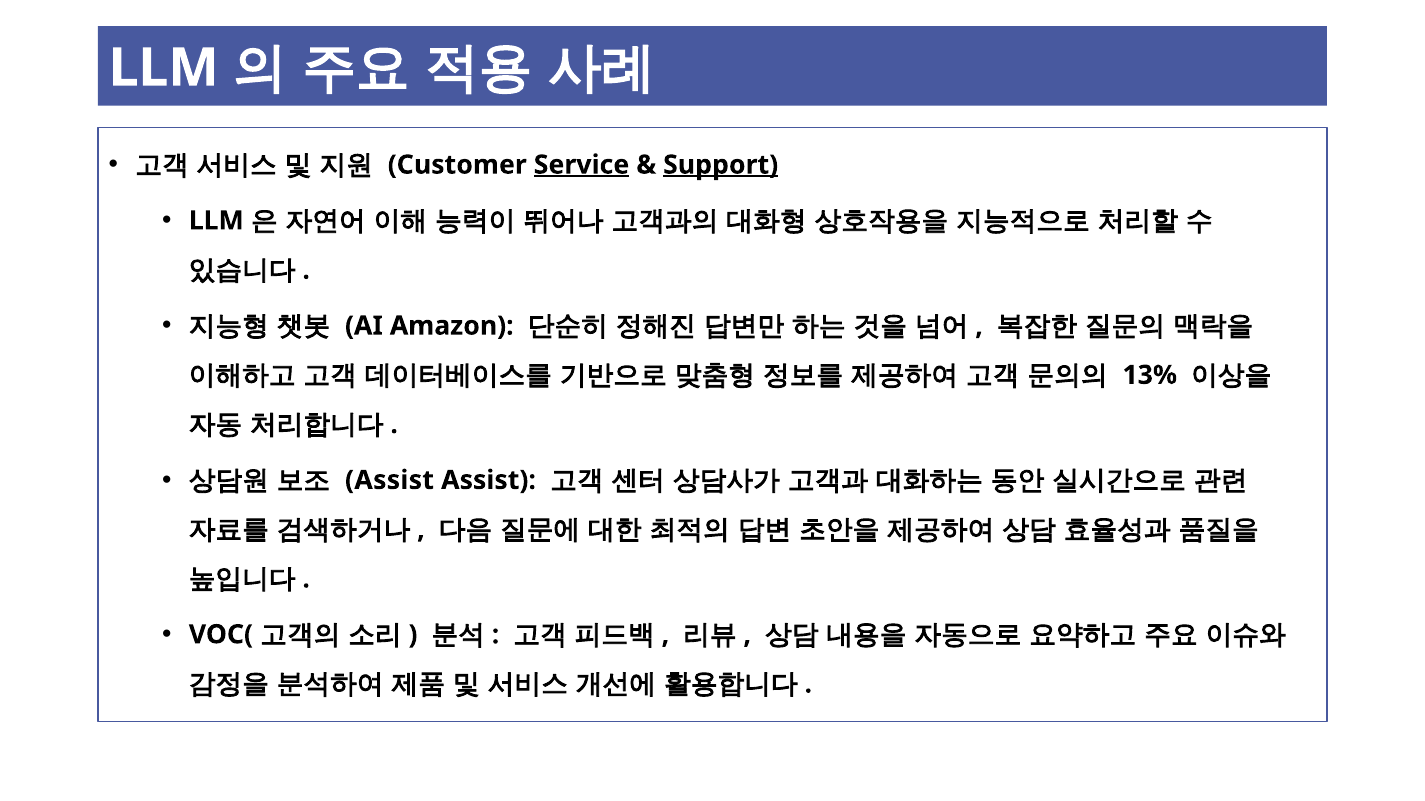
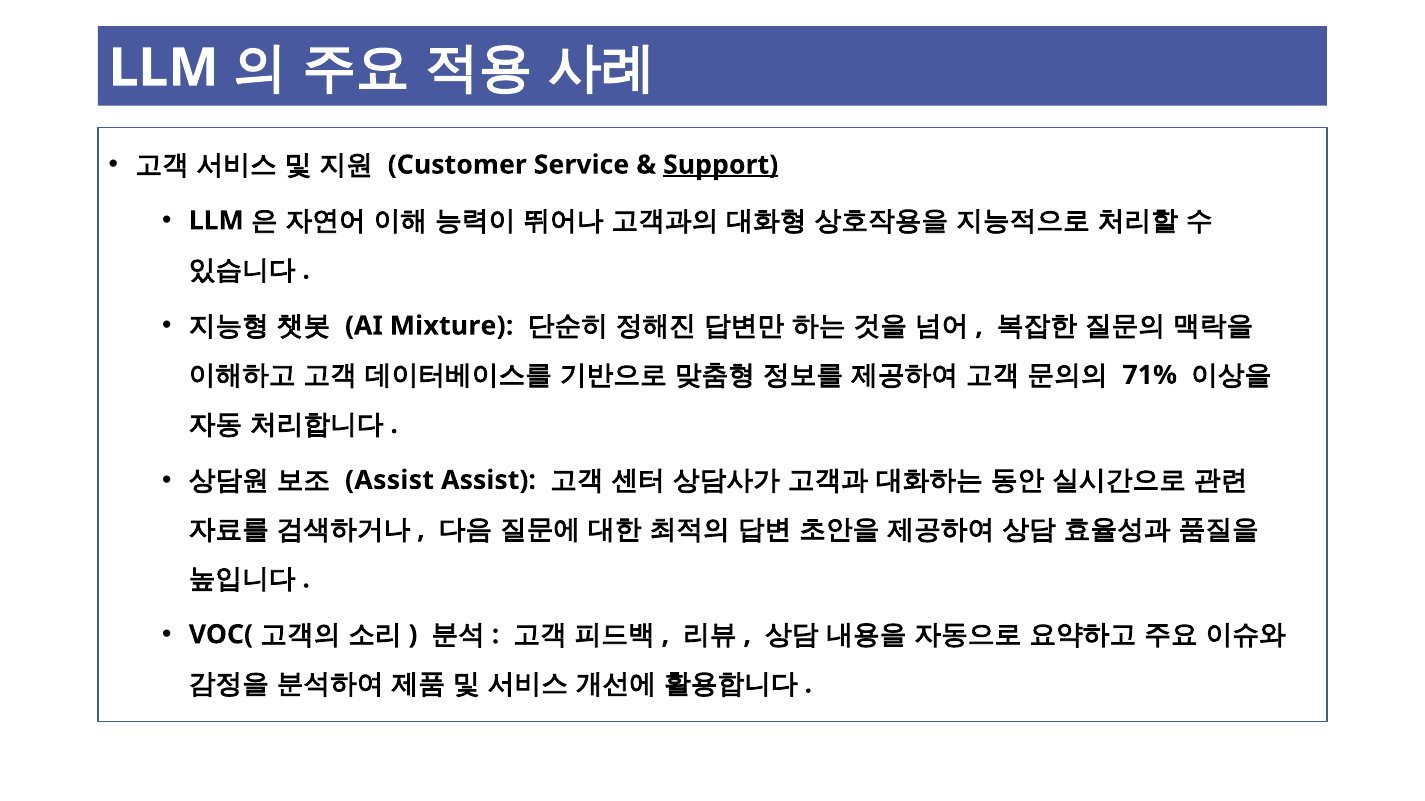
Service underline: present -> none
Amazon: Amazon -> Mixture
13%: 13% -> 71%
